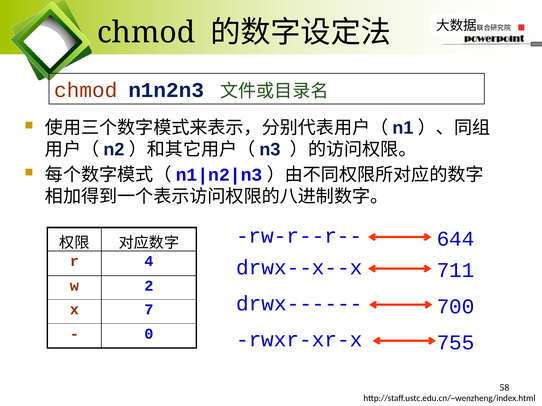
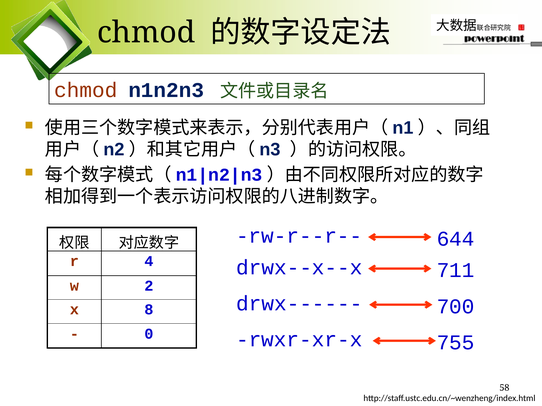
7: 7 -> 8
